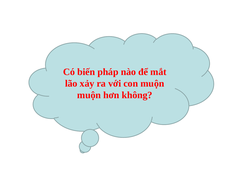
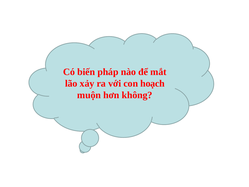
con muộn: muộn -> hoạch
